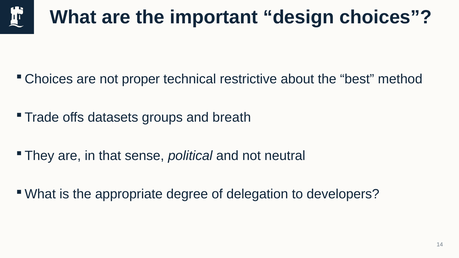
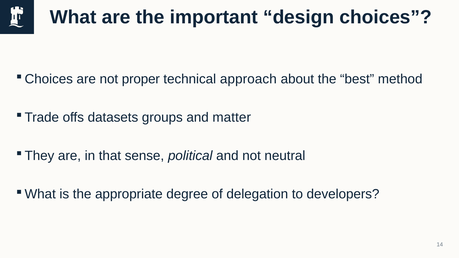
restrictive: restrictive -> approach
breath: breath -> matter
